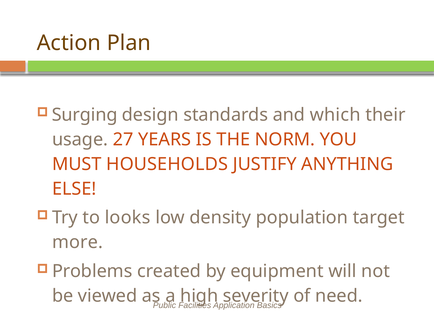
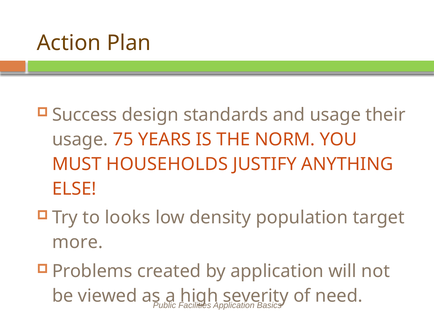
Surging: Surging -> Success
and which: which -> usage
27: 27 -> 75
by equipment: equipment -> application
